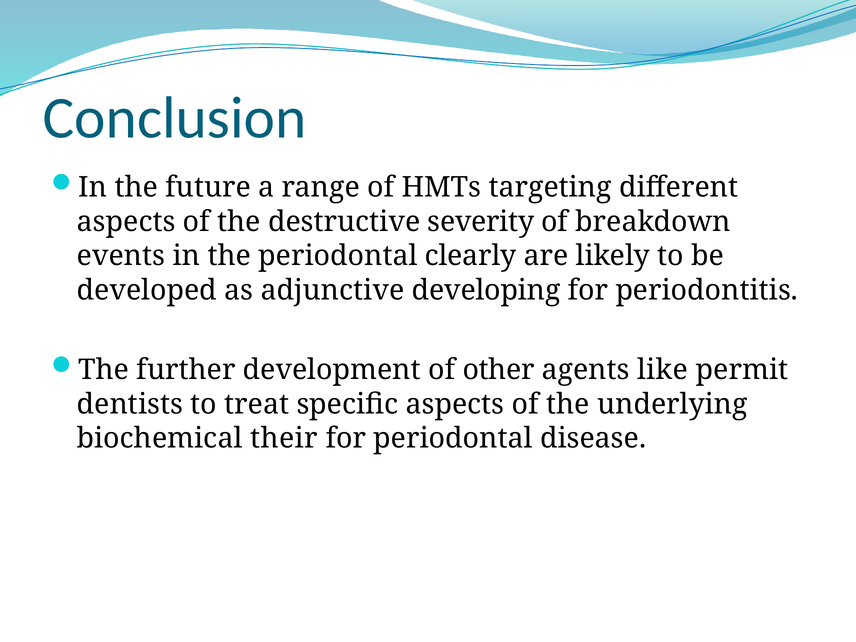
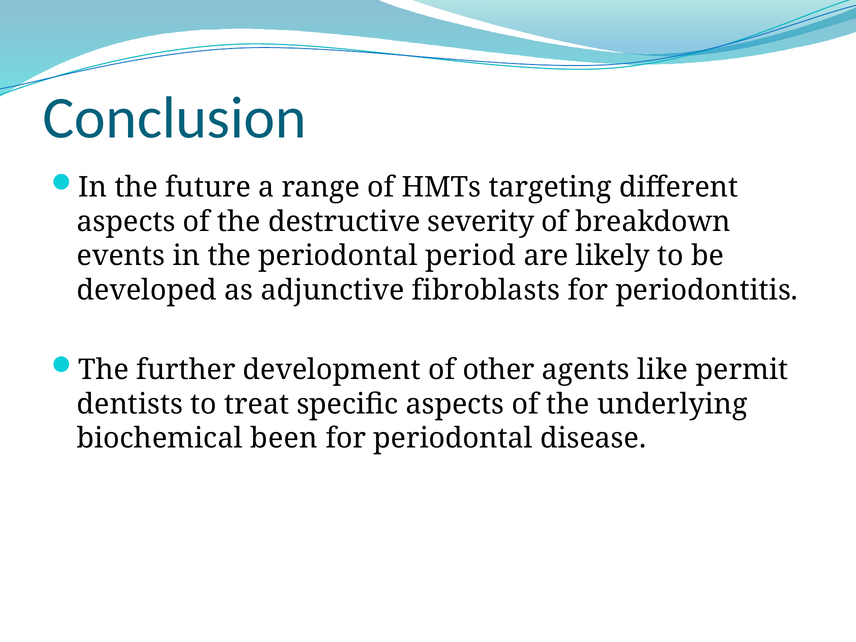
clearly: clearly -> period
developing: developing -> fibroblasts
their: their -> been
